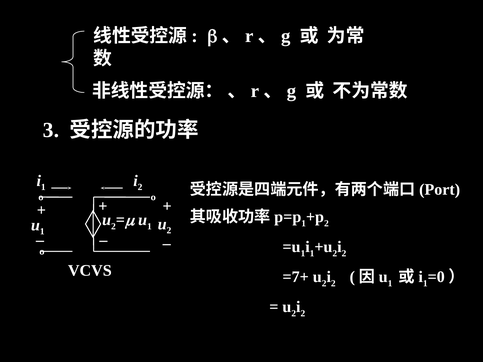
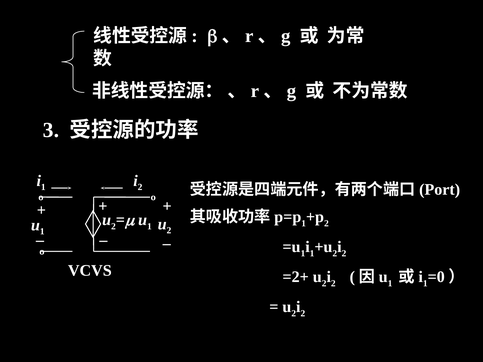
=7+: =7+ -> =2+
